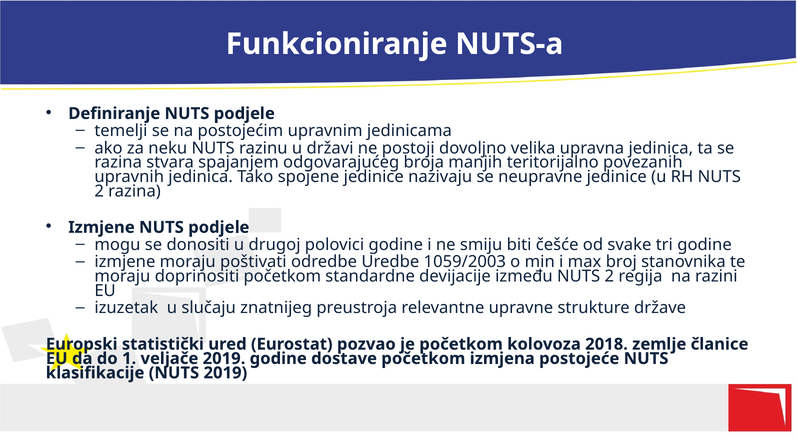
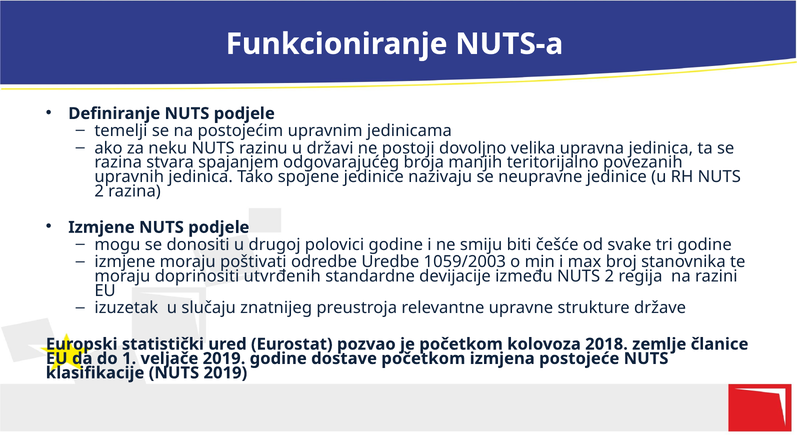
doprinositi početkom: početkom -> utvrđenih
